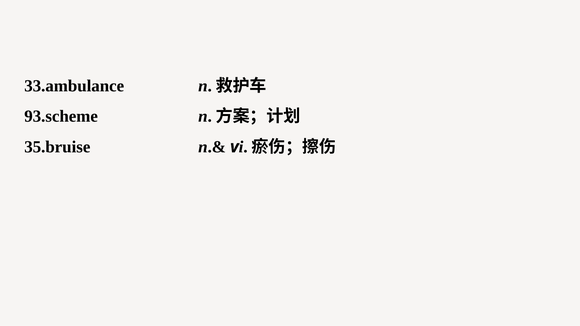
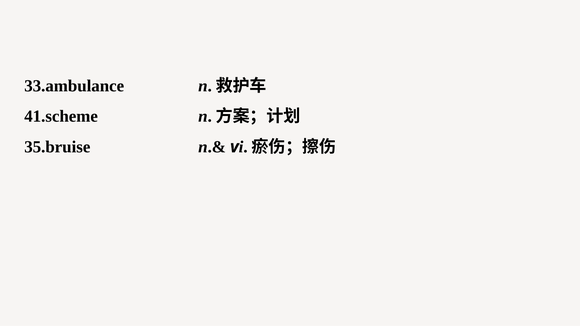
93.scheme: 93.scheme -> 41.scheme
